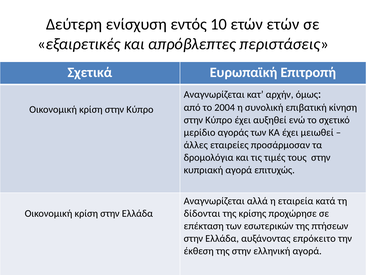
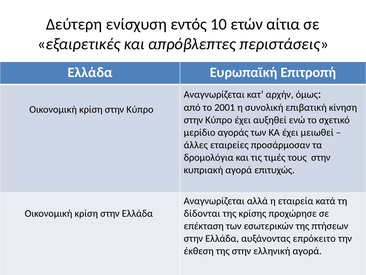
ετών ετών: ετών -> αίτια
Σχετικά at (90, 72): Σχετικά -> Ελλάδα
2004: 2004 -> 2001
